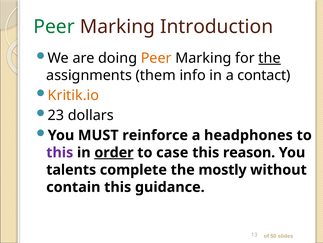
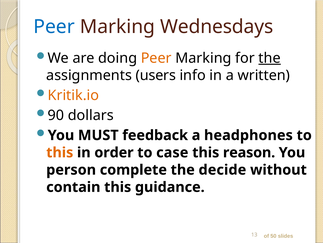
Peer at (54, 27) colour: green -> blue
Introduction: Introduction -> Wednesdays
them: them -> users
contact: contact -> written
23: 23 -> 90
reinforce: reinforce -> feedback
this at (60, 152) colour: purple -> orange
order underline: present -> none
talents: talents -> person
mostly: mostly -> decide
